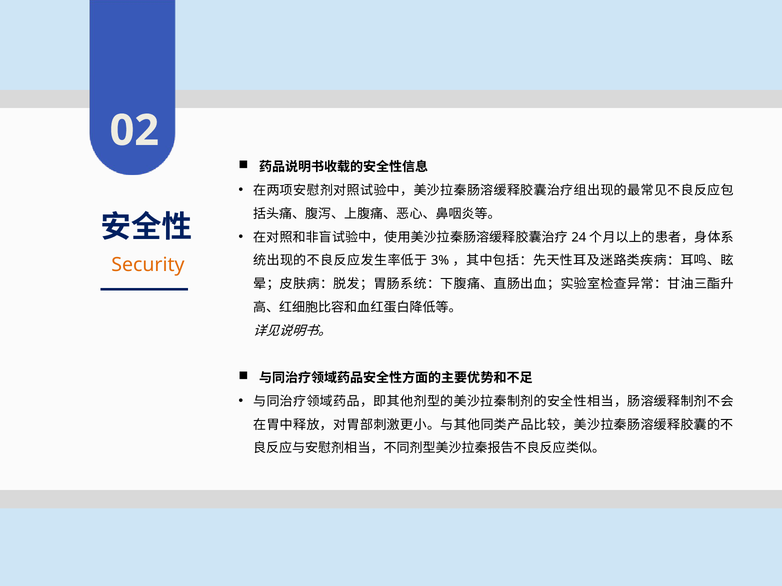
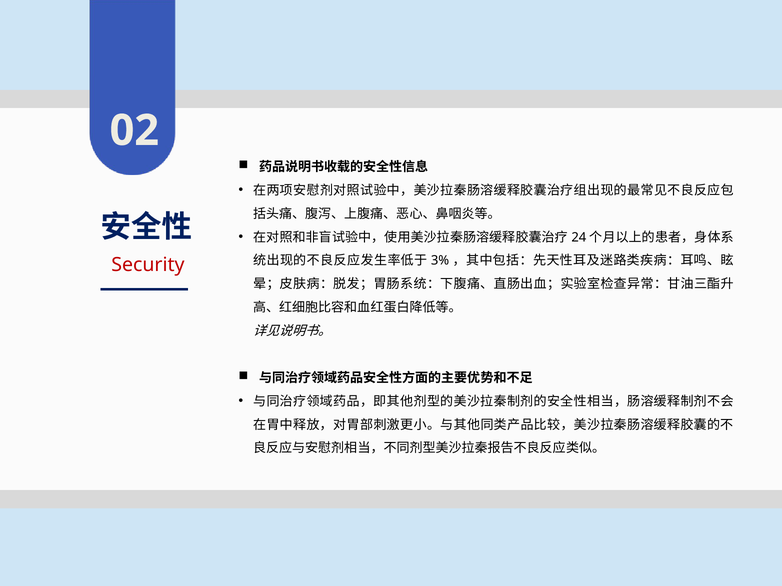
Security colour: orange -> red
